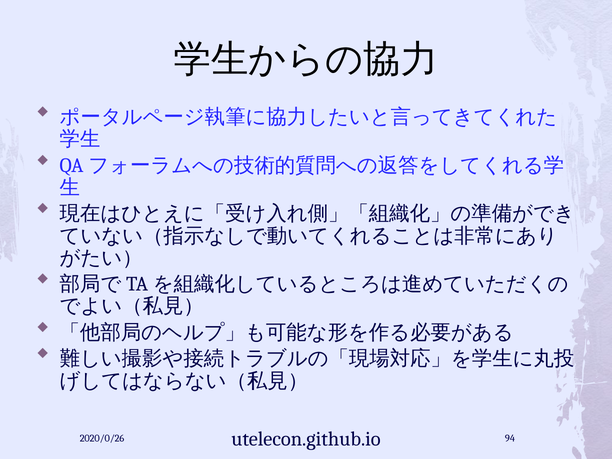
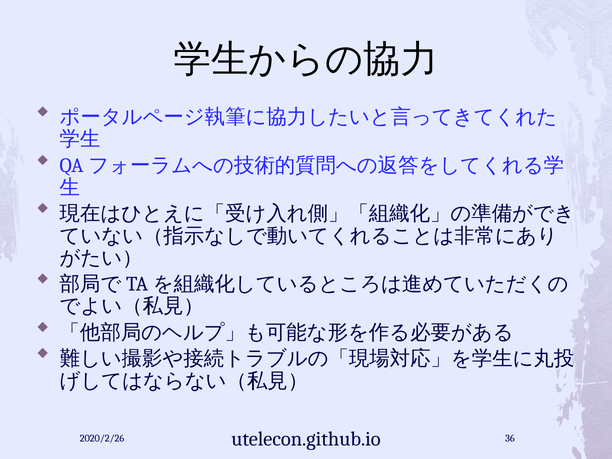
2020/0/26: 2020/0/26 -> 2020/2/26
94: 94 -> 36
